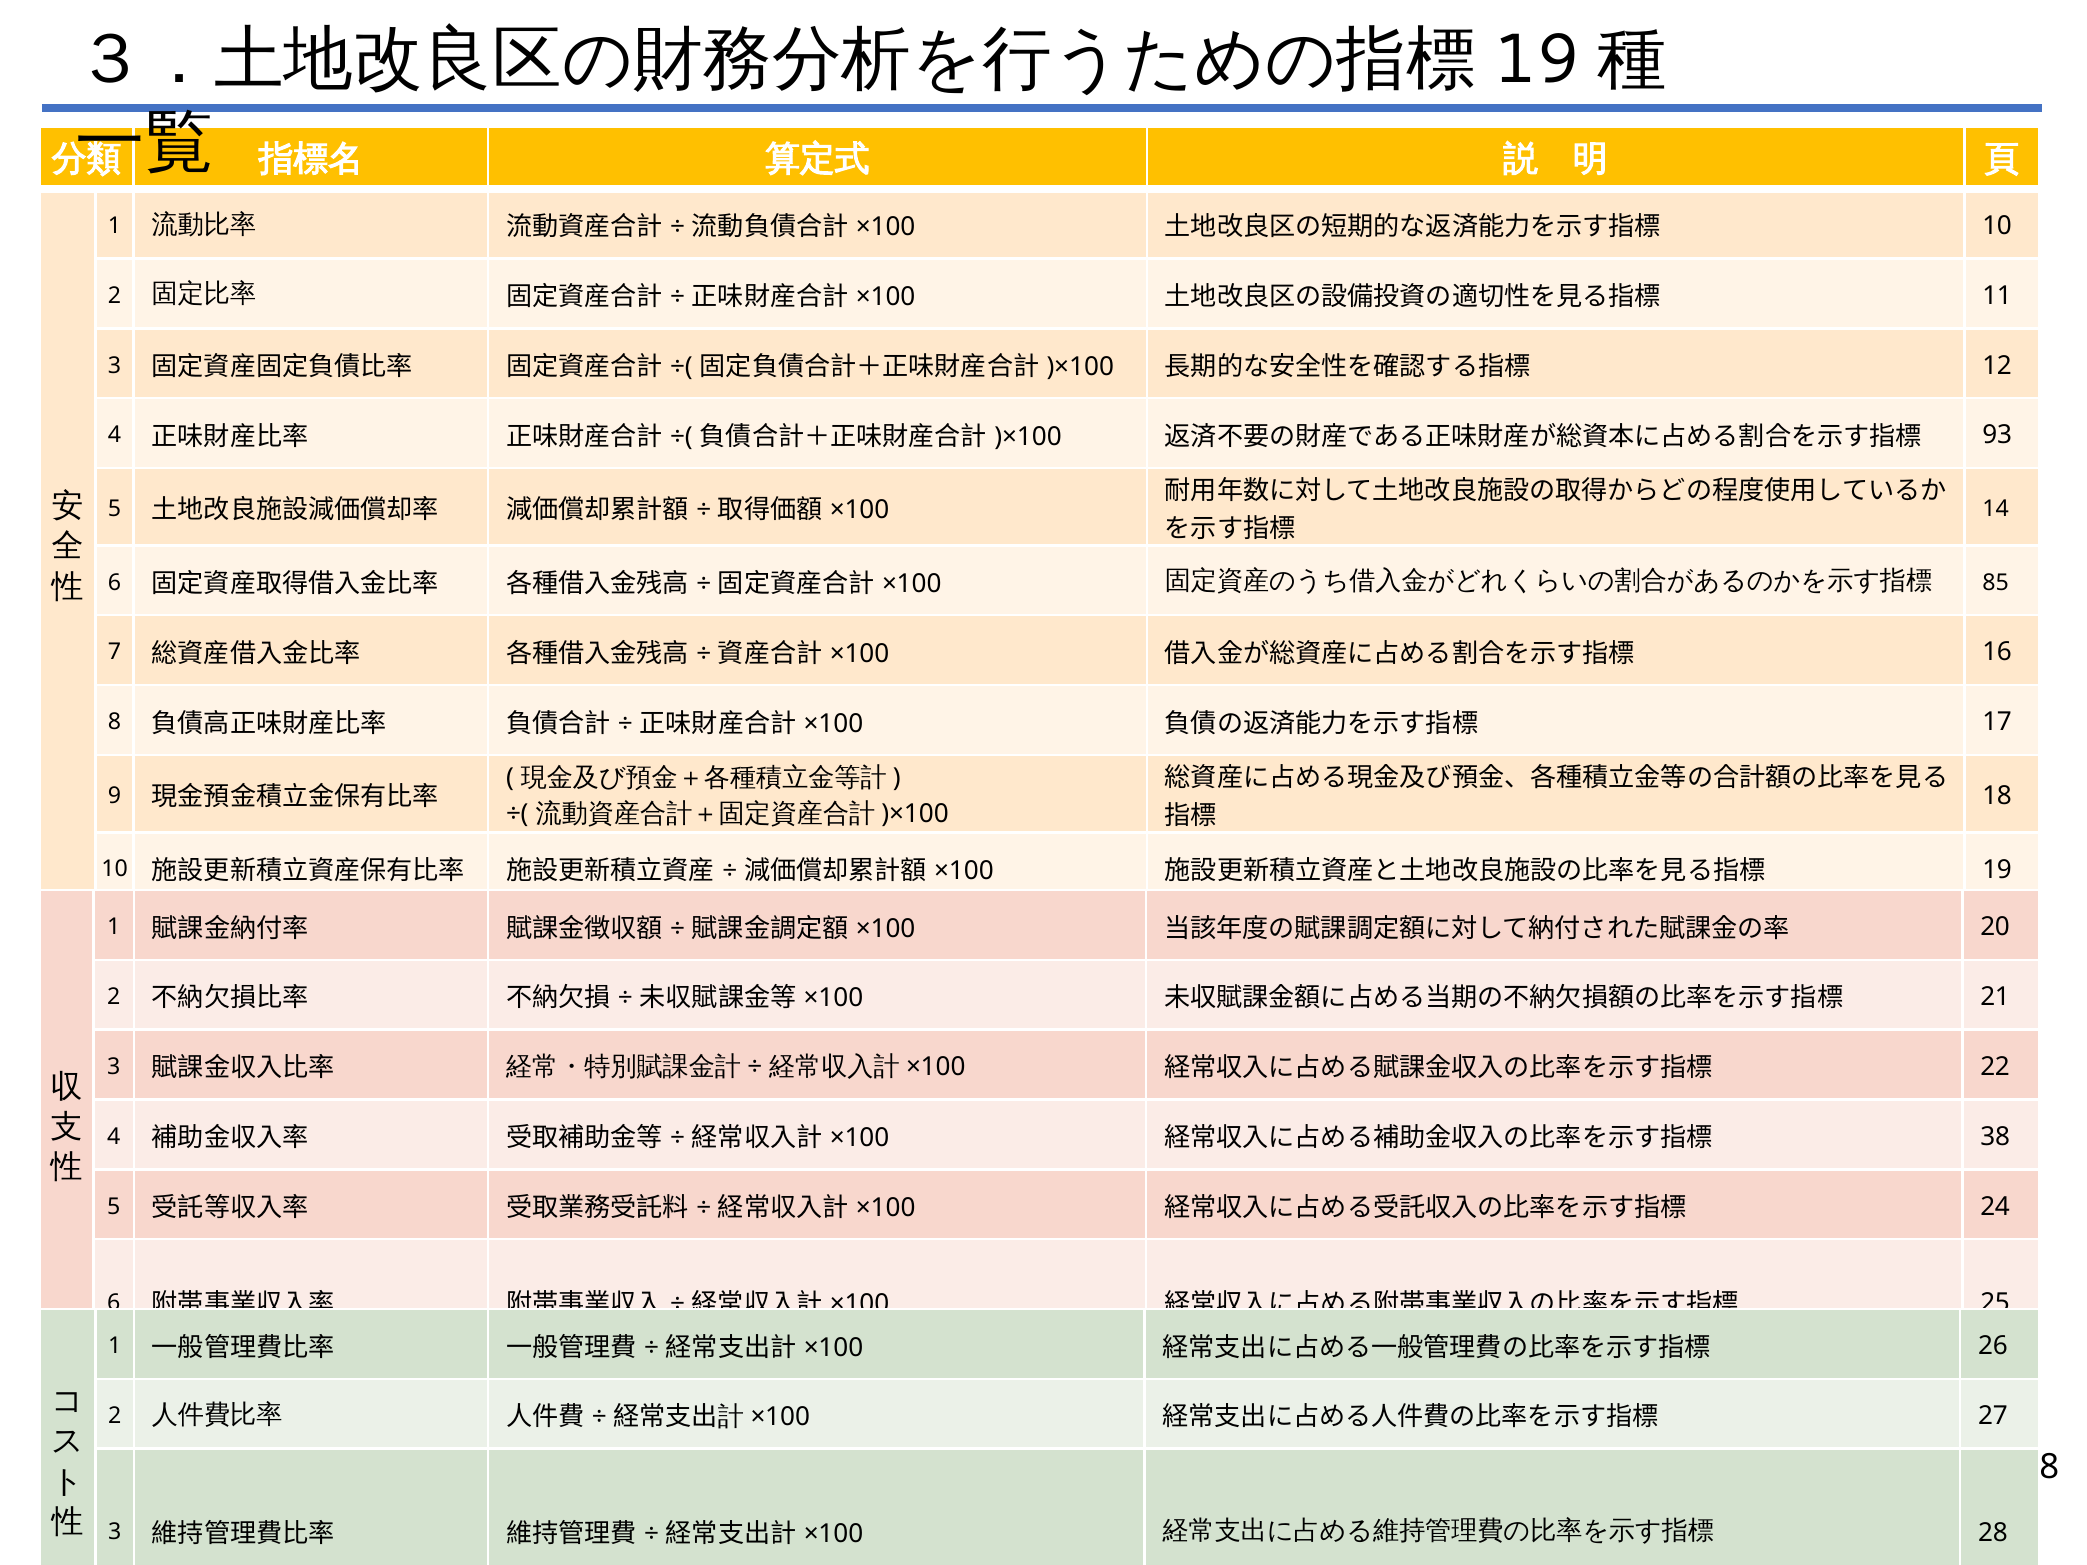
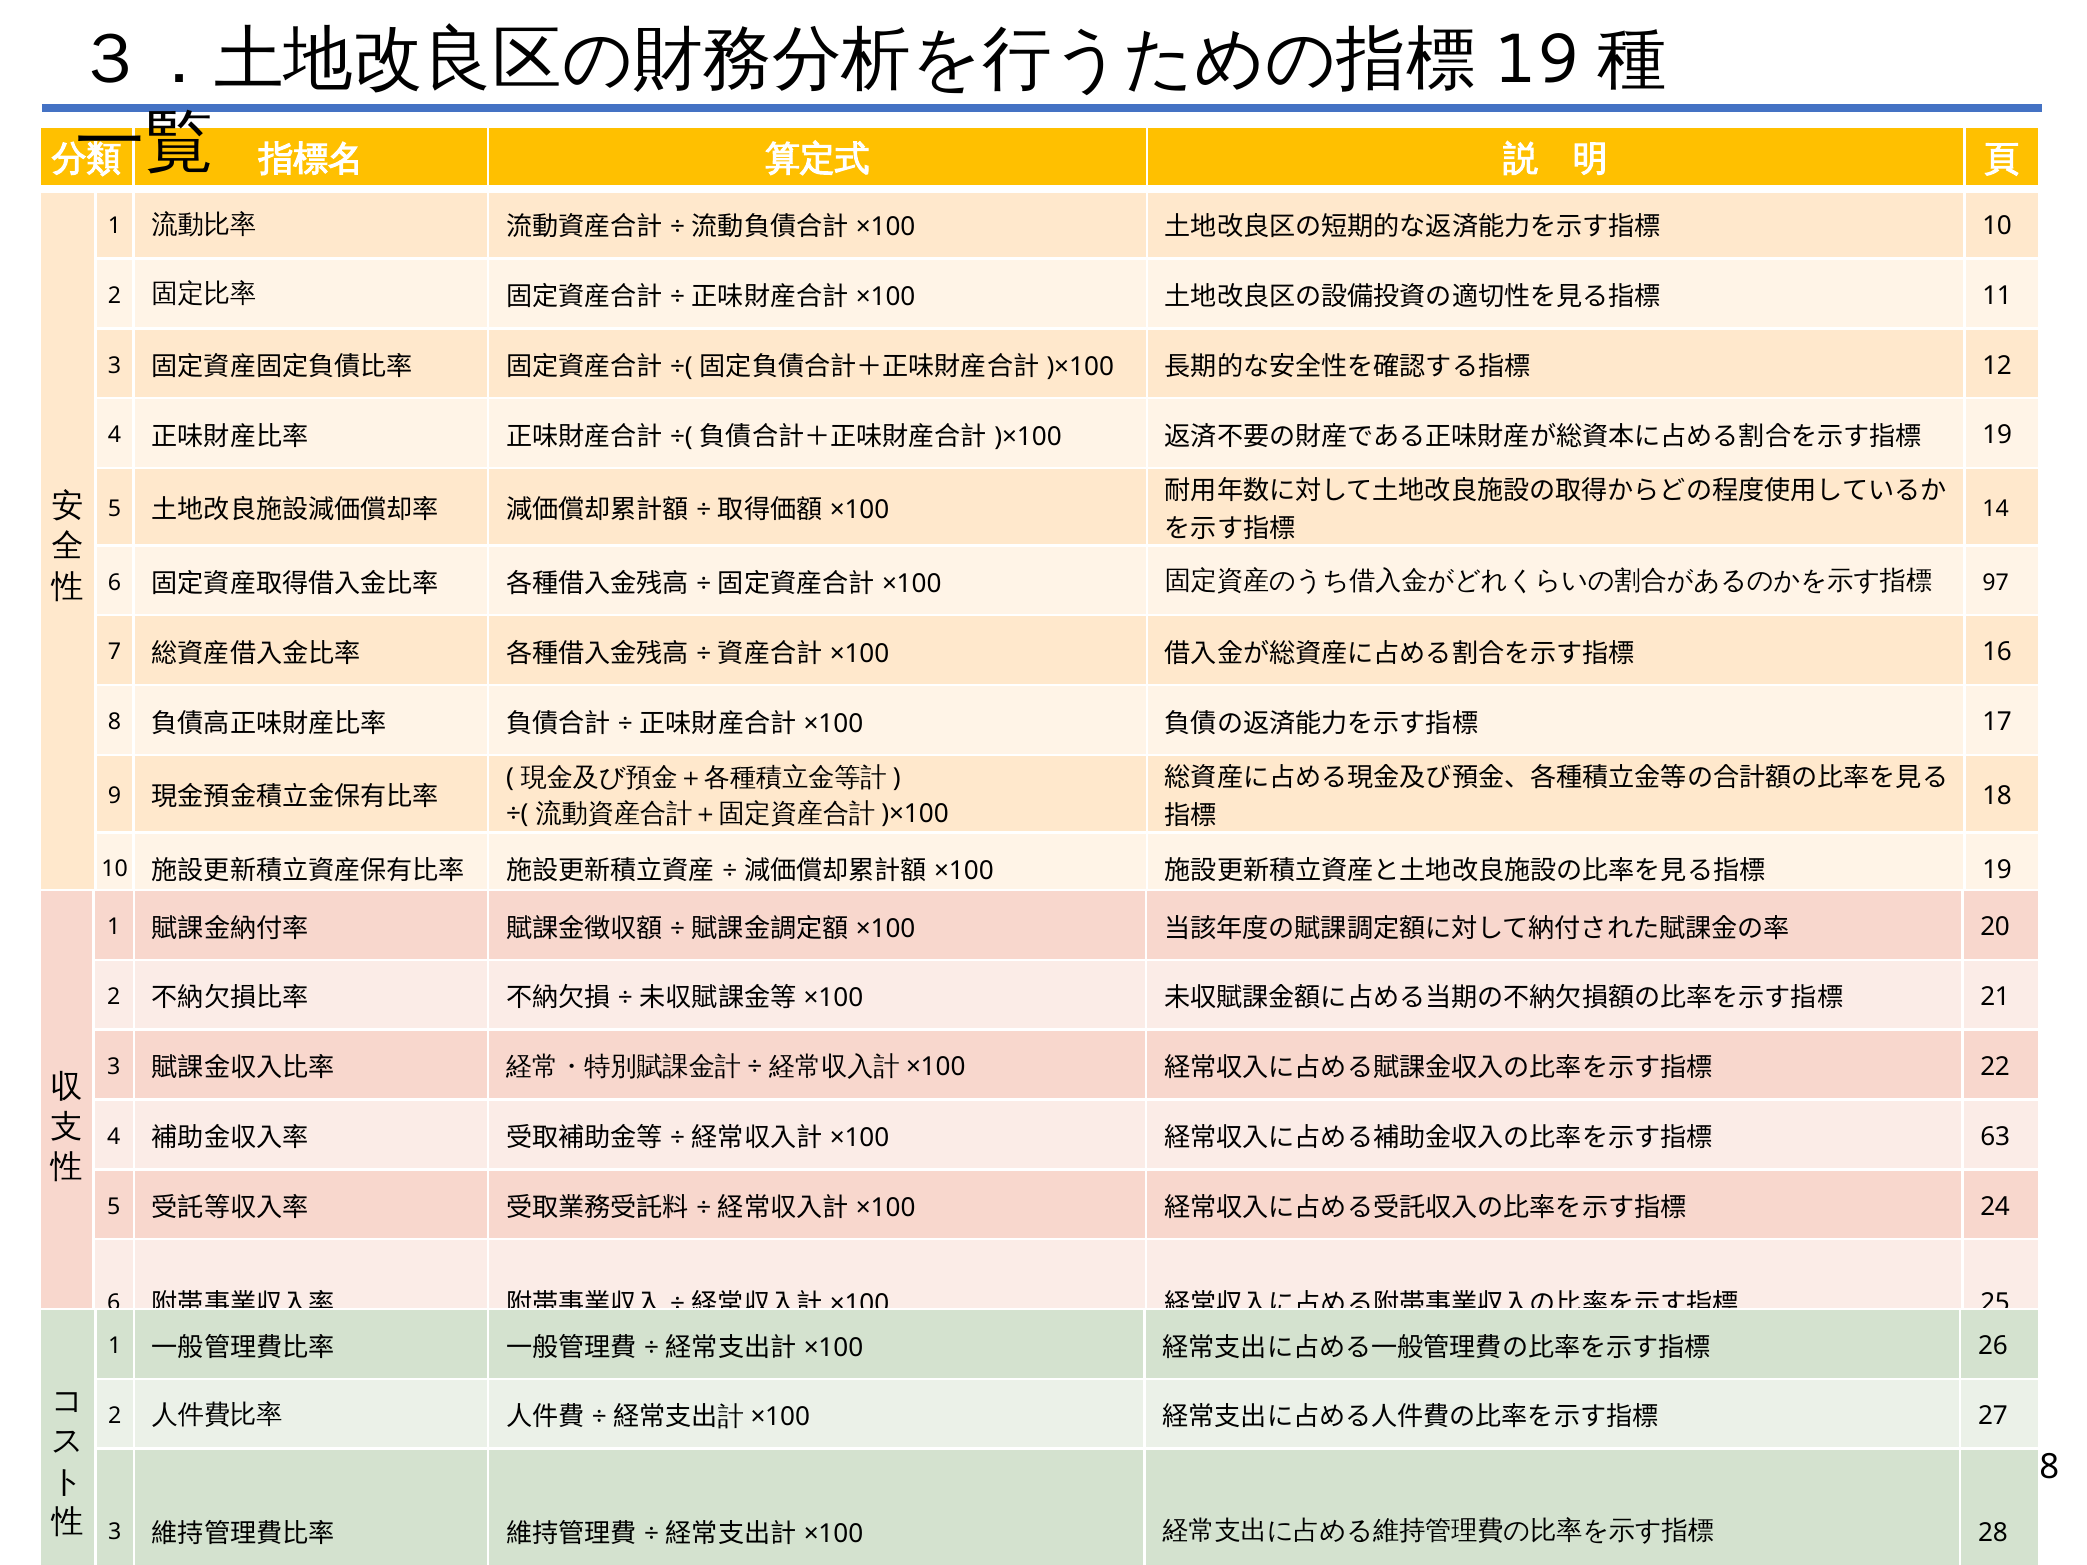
93 at (1997, 435): 93 -> 19
85: 85 -> 97
38: 38 -> 63
